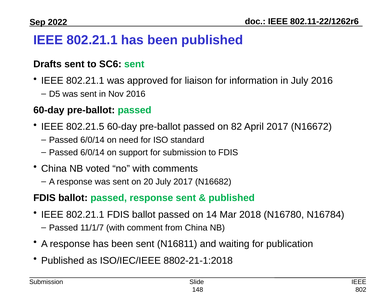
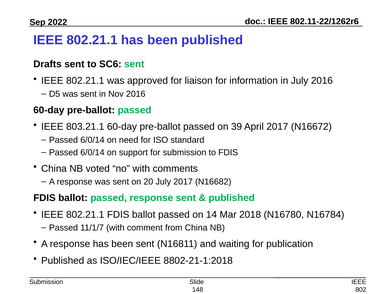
802.21.5: 802.21.5 -> 803.21.1
82: 82 -> 39
